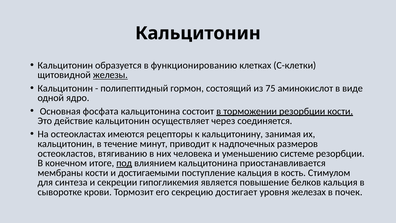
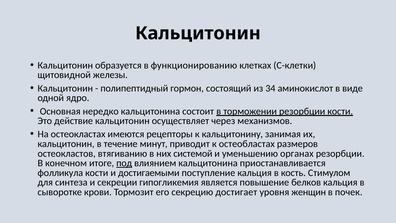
железы underline: present -> none
75: 75 -> 34
фосфата: фосфата -> нередко
соединяется: соединяется -> механизмов
надпочечных: надпочечных -> остеобластах
человека: человека -> системой
системе: системе -> органах
мембраны: мембраны -> фолликула
железах: железах -> женщин
